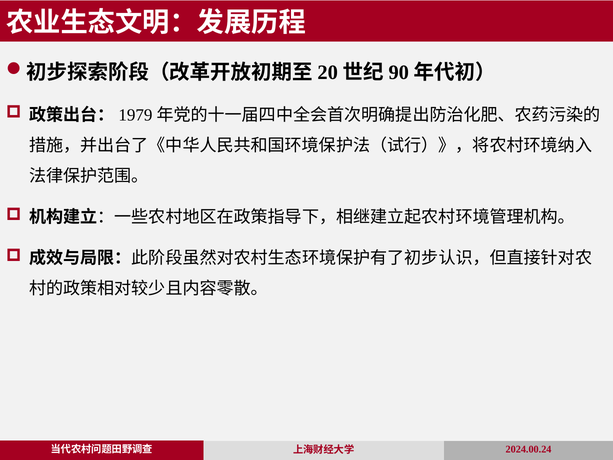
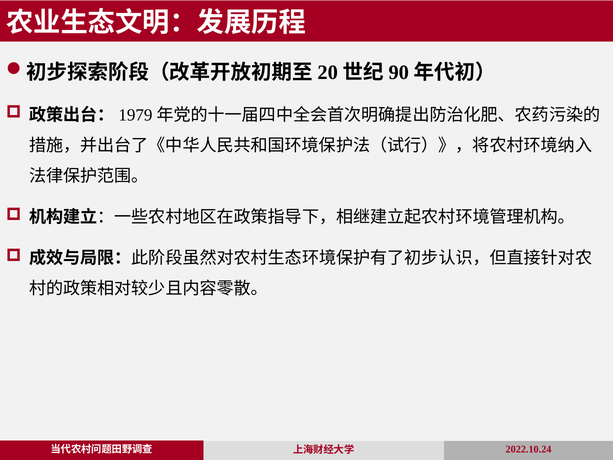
2024.00.24: 2024.00.24 -> 2022.10.24
